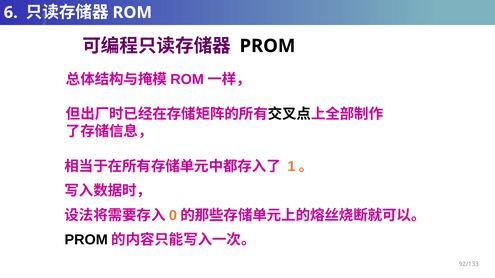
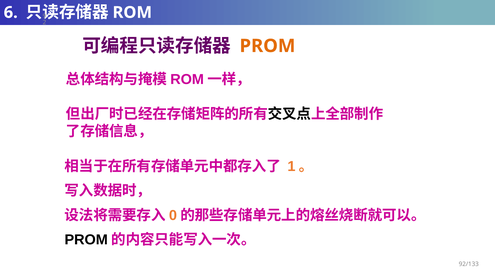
PROM at (267, 46) colour: black -> orange
